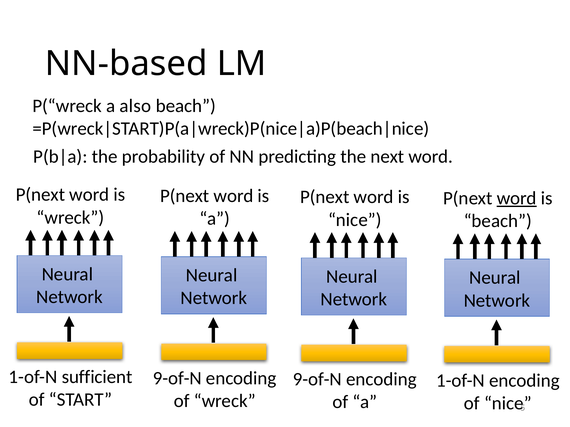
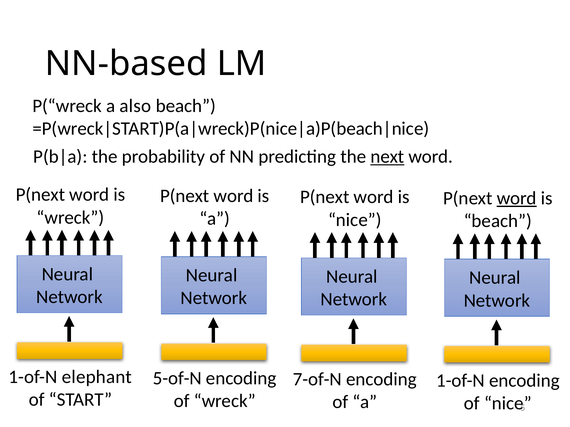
next underline: none -> present
sufficient: sufficient -> elephant
9-of-N at (177, 379): 9-of-N -> 5-of-N
9-of-N at (317, 380): 9-of-N -> 7-of-N
